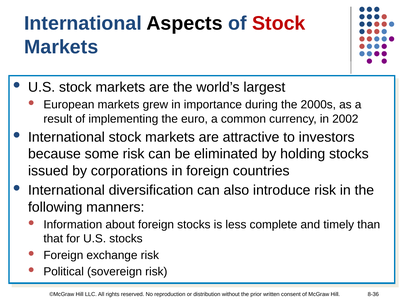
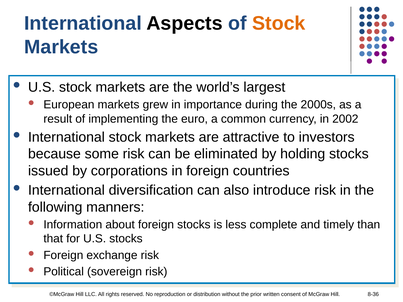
Stock at (279, 24) colour: red -> orange
